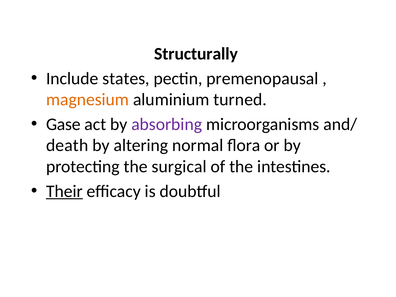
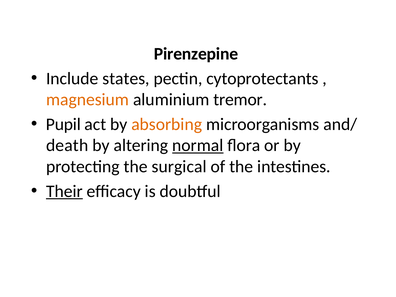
Structurally: Structurally -> Pirenzepine
premenopausal: premenopausal -> cytoprotectants
turned: turned -> tremor
Gase: Gase -> Pupil
absorbing colour: purple -> orange
normal underline: none -> present
